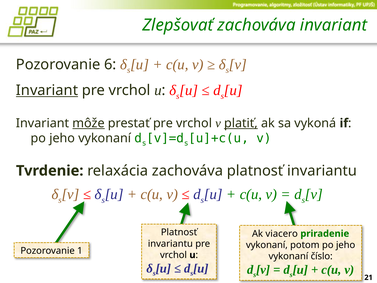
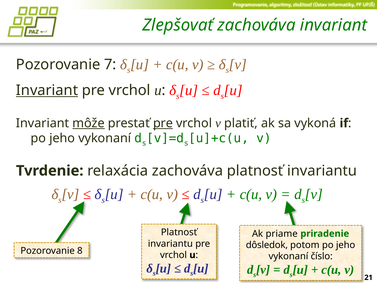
6: 6 -> 7
pre at (163, 123) underline: none -> present
platiť underline: present -> none
viacero: viacero -> priame
vykonaní at (267, 245): vykonaní -> dôsledok
1: 1 -> 8
